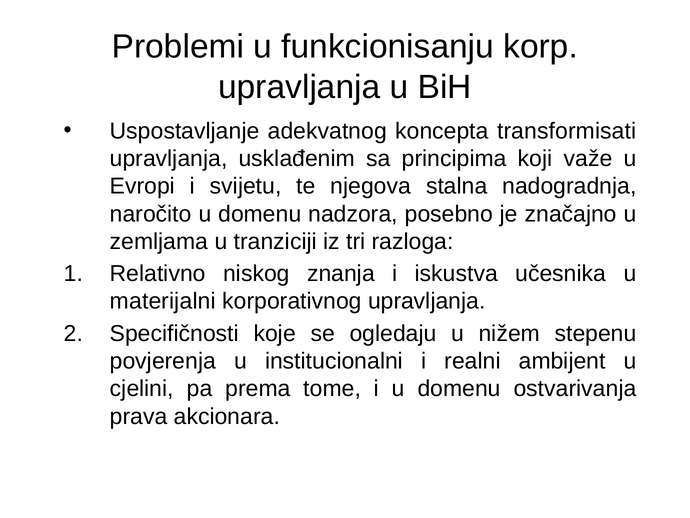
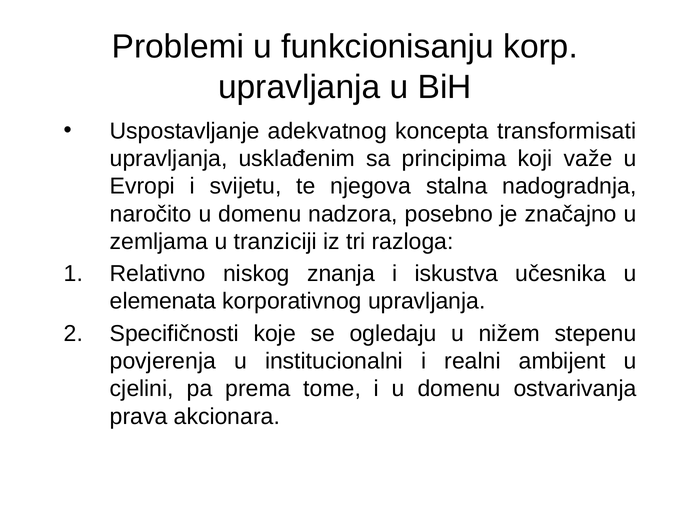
materijalni: materijalni -> elemenata
